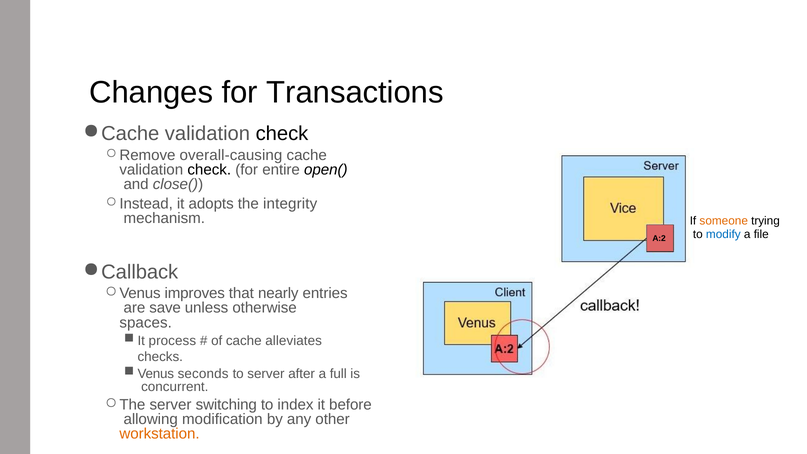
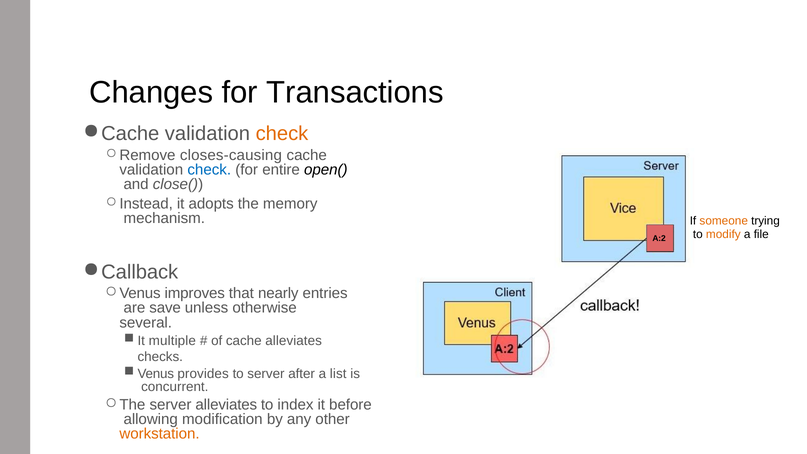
check at (282, 133) colour: black -> orange
overall-causing: overall-causing -> closes-causing
check at (209, 170) colour: black -> blue
integrity: integrity -> memory
modify colour: blue -> orange
spaces: spaces -> several
process: process -> multiple
seconds: seconds -> provides
full: full -> list
server switching: switching -> alleviates
